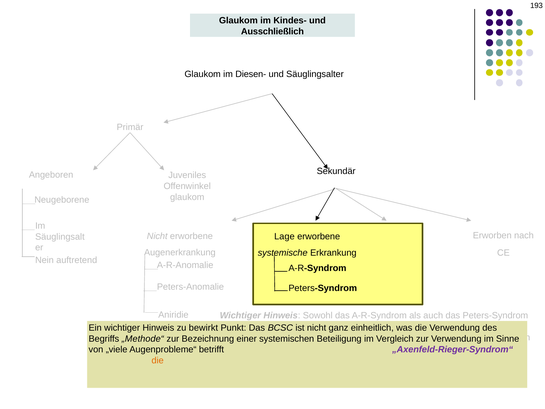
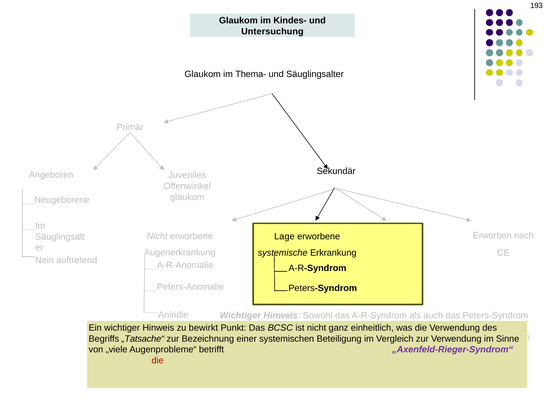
Ausschließlich at (272, 31): Ausschließlich -> Untersuchung
Diesen-: Diesen- -> Thema-
„Methode“: „Methode“ -> „Tatsache“
die at (158, 360) colour: orange -> red
